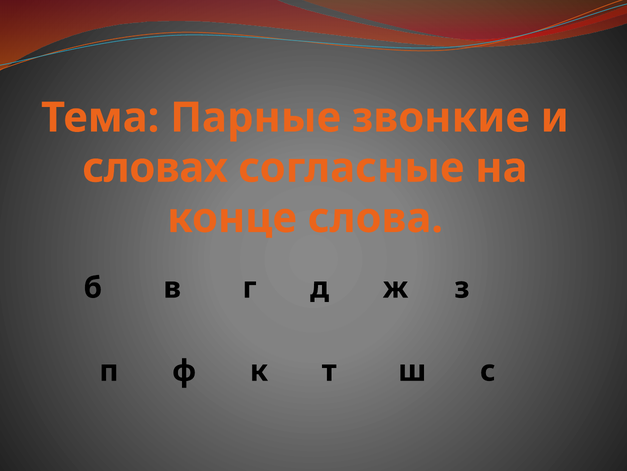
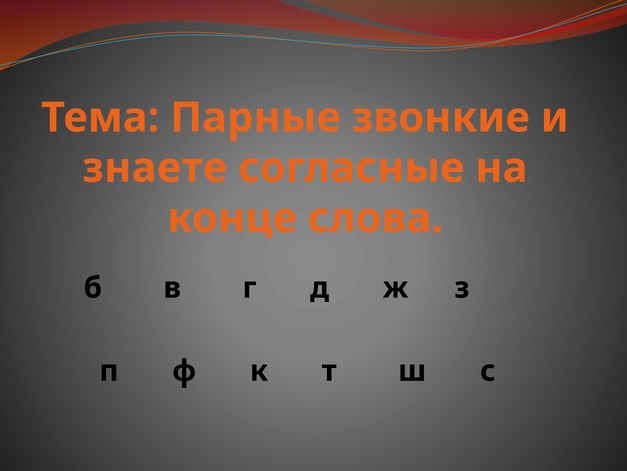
словах: словах -> знаете
